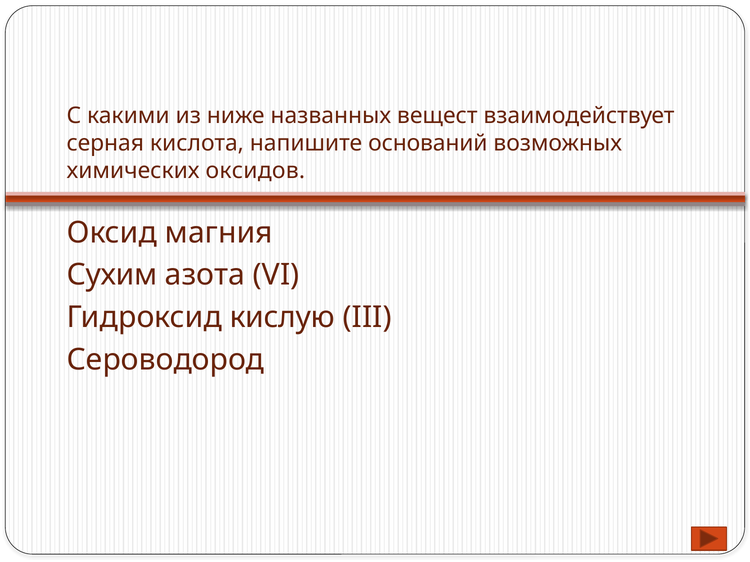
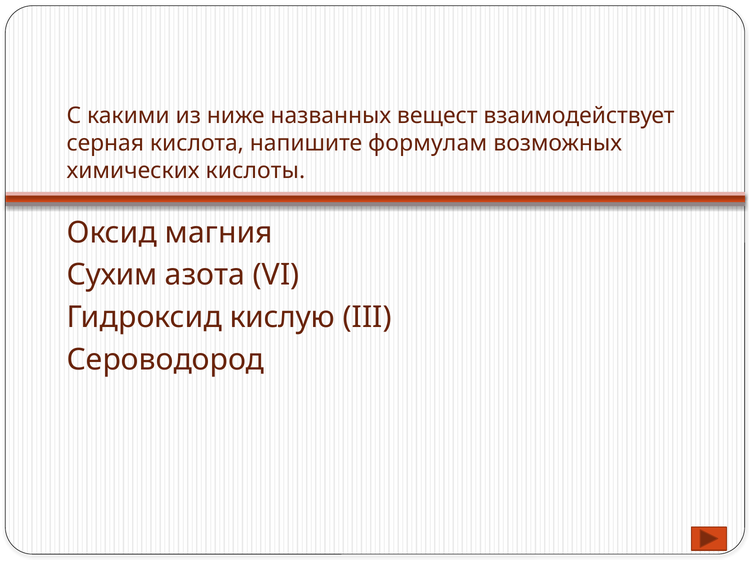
оснований: оснований -> формулам
оксидов: оксидов -> кислоты
